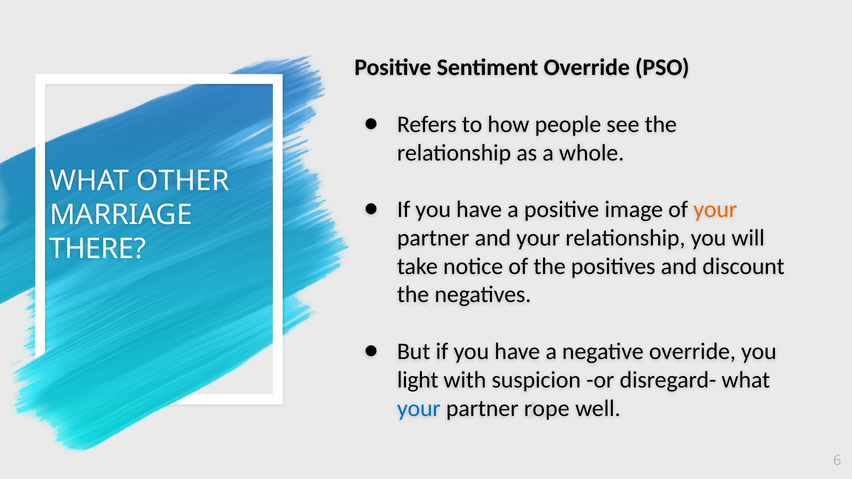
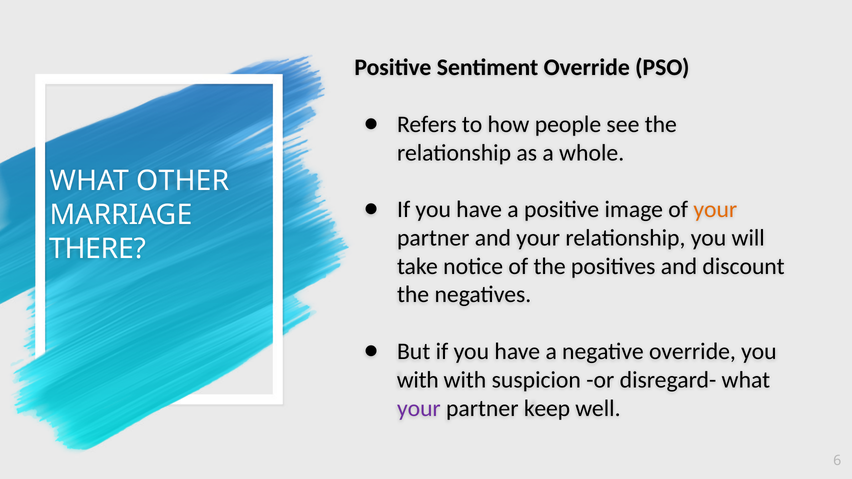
light at (418, 380): light -> with
your at (419, 408) colour: blue -> purple
rope: rope -> keep
